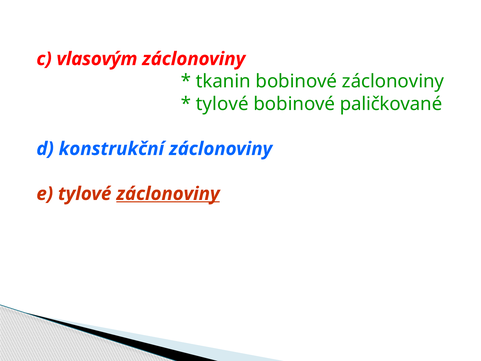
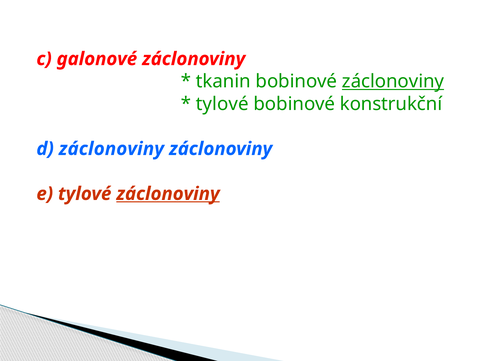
vlasovým: vlasovým -> galonové
záclonoviny at (393, 81) underline: none -> present
paličkované: paličkované -> konstrukční
d konstrukční: konstrukční -> záclonoviny
